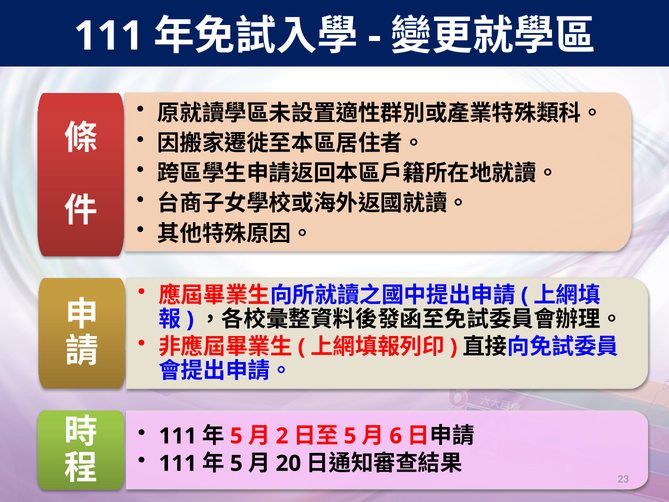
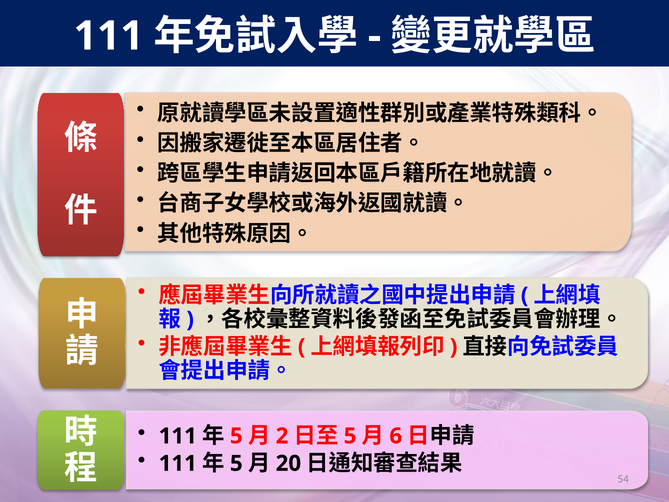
23: 23 -> 54
